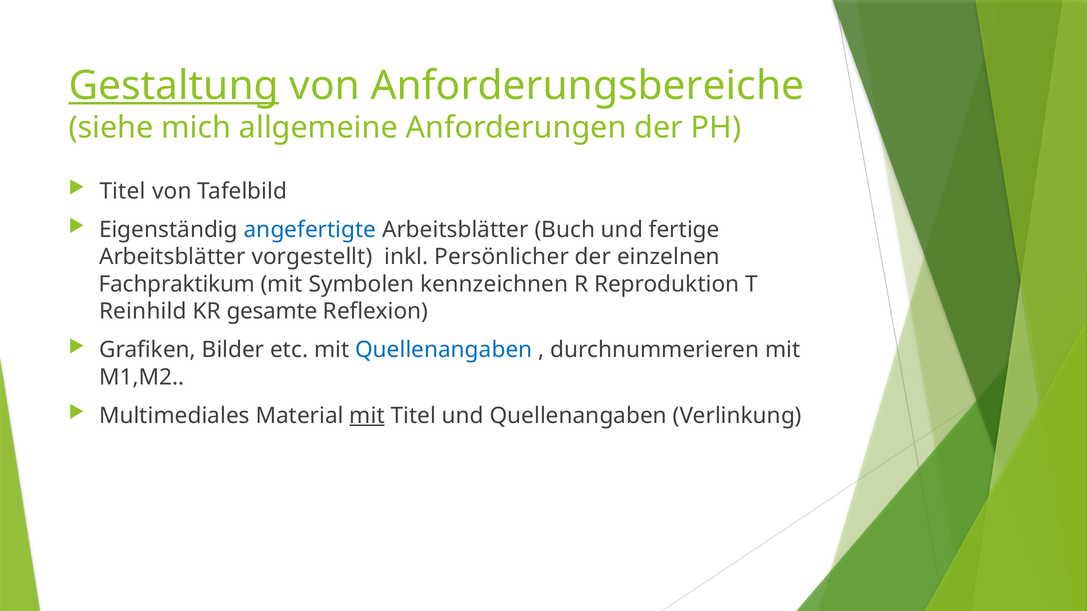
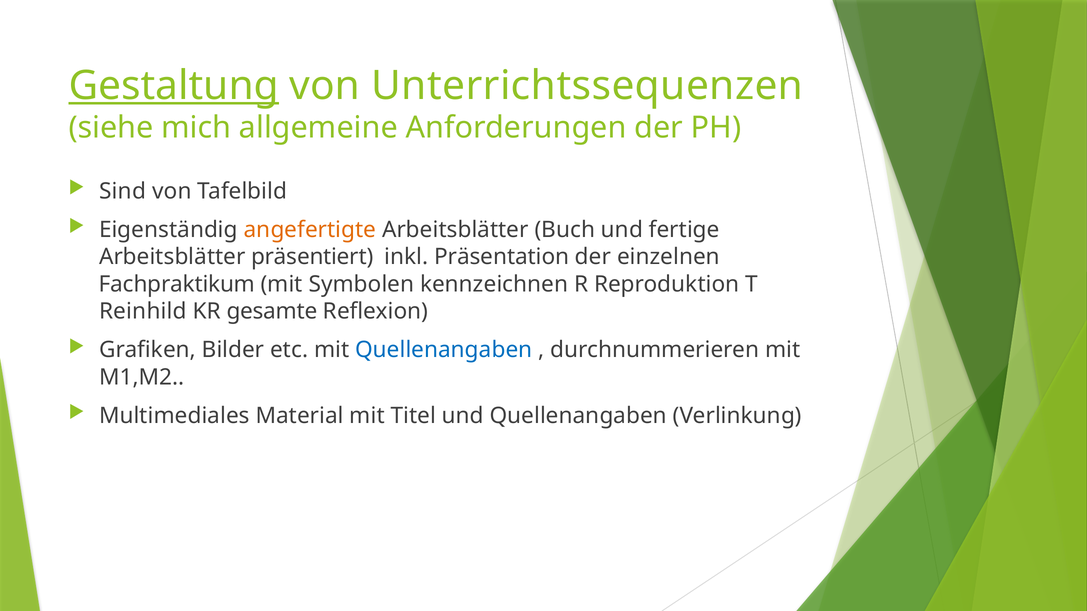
Anforderungsbereiche: Anforderungsbereiche -> Unterrichtssequenzen
Titel at (123, 191): Titel -> Sind
angefertigte colour: blue -> orange
vorgestellt: vorgestellt -> präsentiert
Persönlicher: Persönlicher -> Präsentation
mit at (367, 416) underline: present -> none
